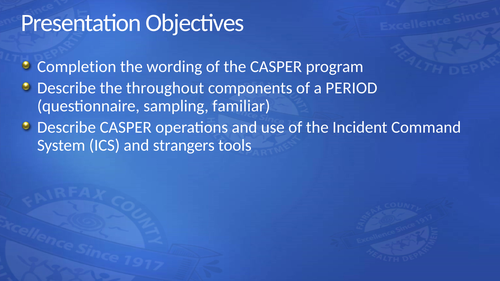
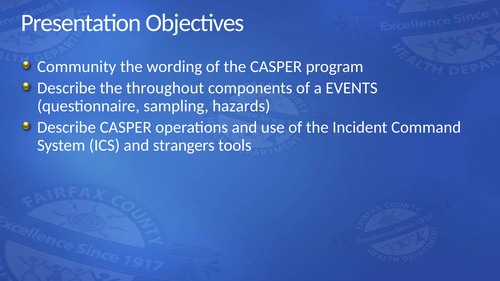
Completion: Completion -> Community
PERIOD: PERIOD -> EVENTS
familiar: familiar -> hazards
